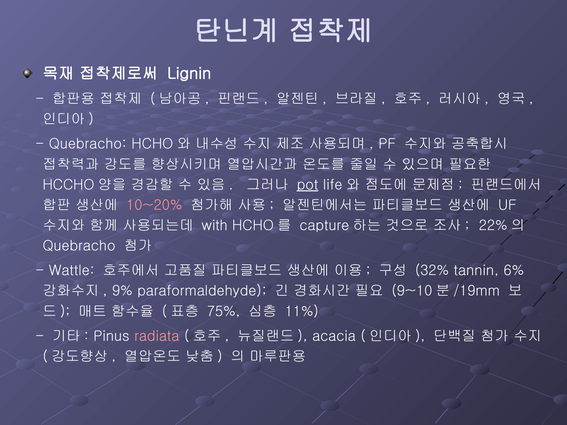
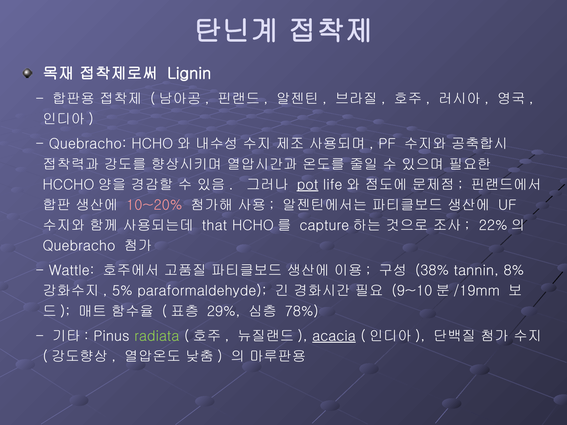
with: with -> that
32%: 32% -> 38%
6%: 6% -> 8%
9%: 9% -> 5%
75%: 75% -> 29%
11%: 11% -> 78%
radiata colour: pink -> light green
acacia underline: none -> present
